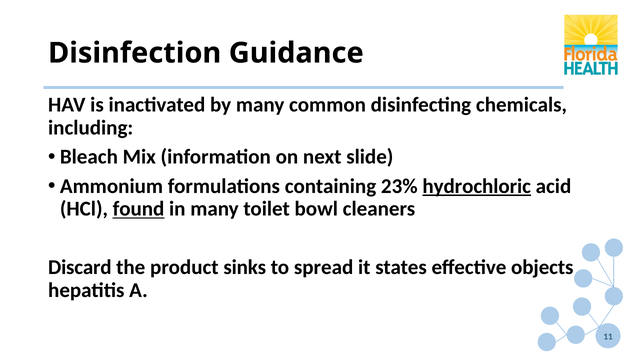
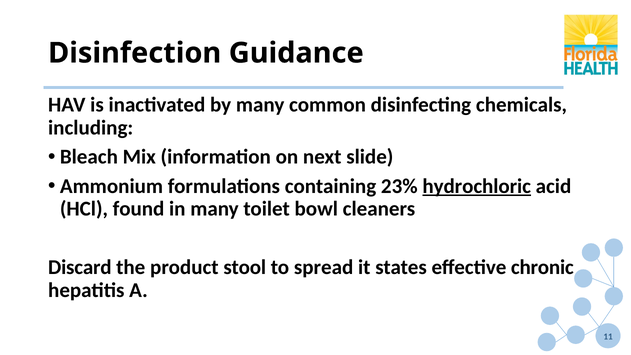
found underline: present -> none
sinks: sinks -> stool
objects: objects -> chronic
